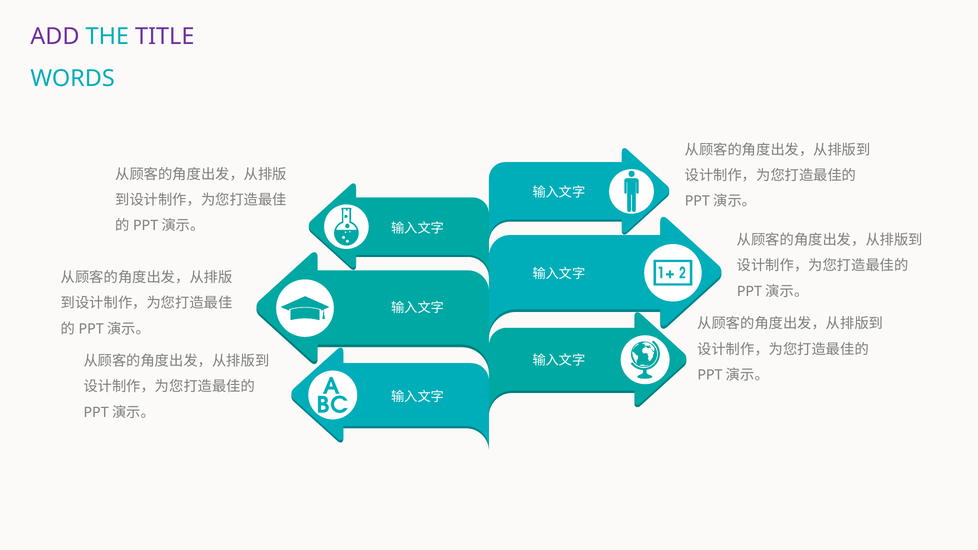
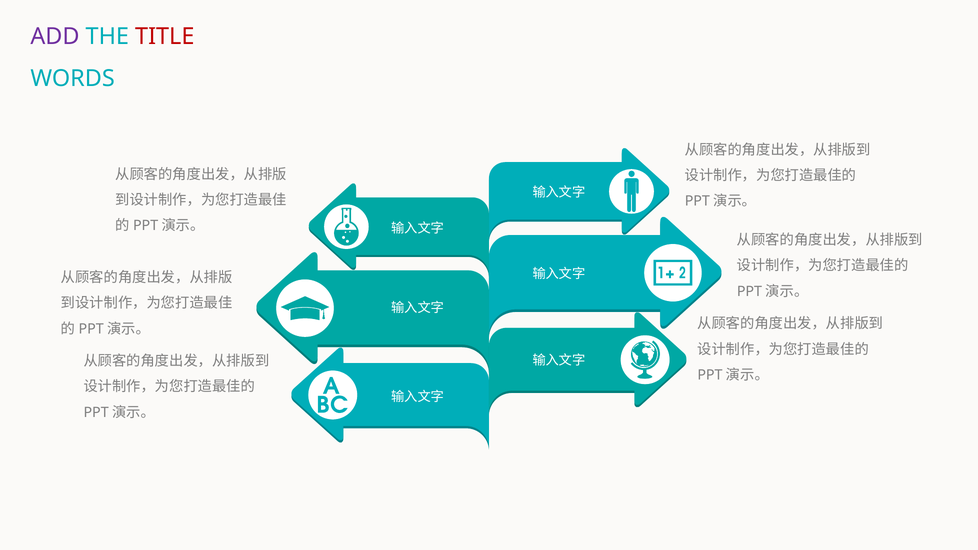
TITLE colour: purple -> red
